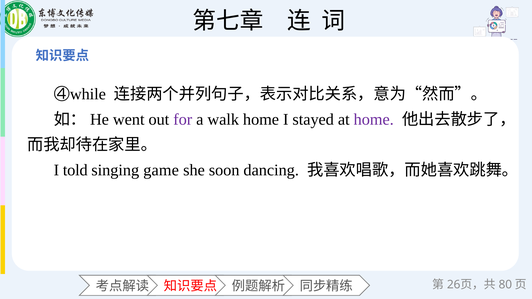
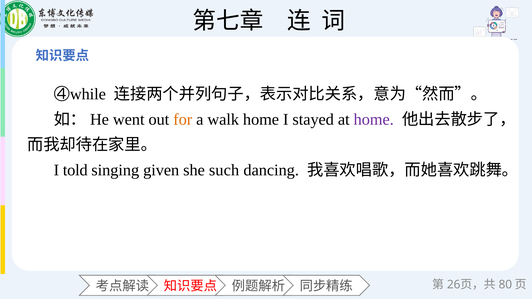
for colour: purple -> orange
game: game -> given
soon: soon -> such
